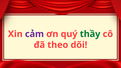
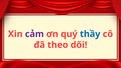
thầy colour: green -> blue
